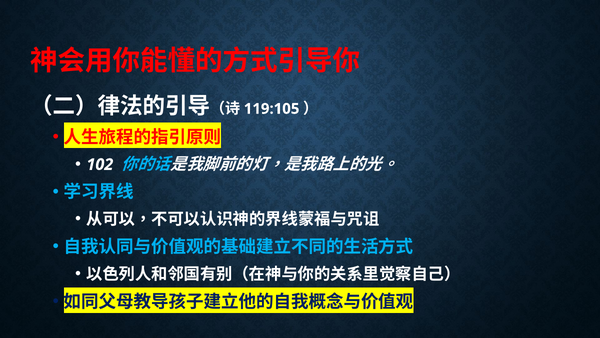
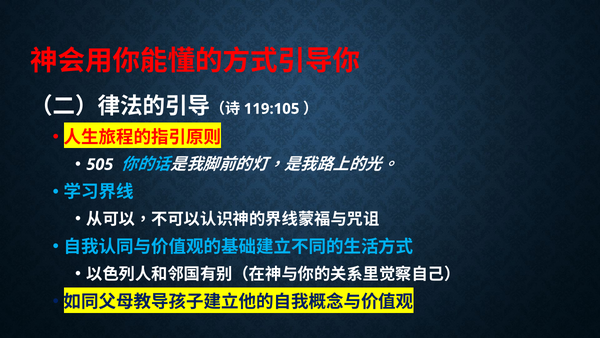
102: 102 -> 505
